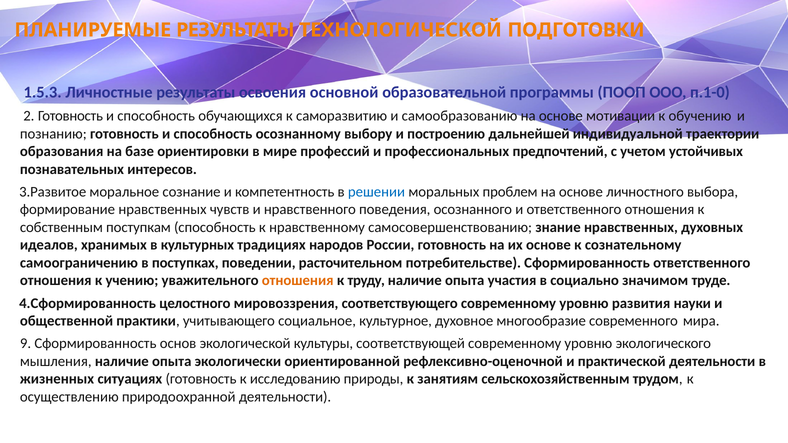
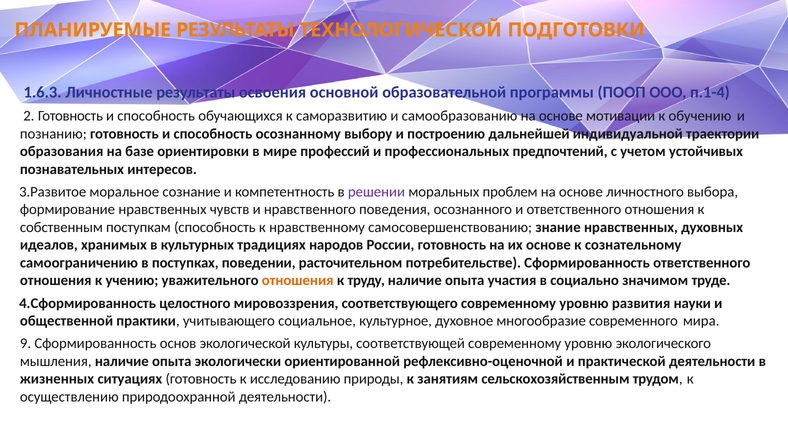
1.5.3: 1.5.3 -> 1.6.3
п.1-0: п.1-0 -> п.1-4
решении colour: blue -> purple
